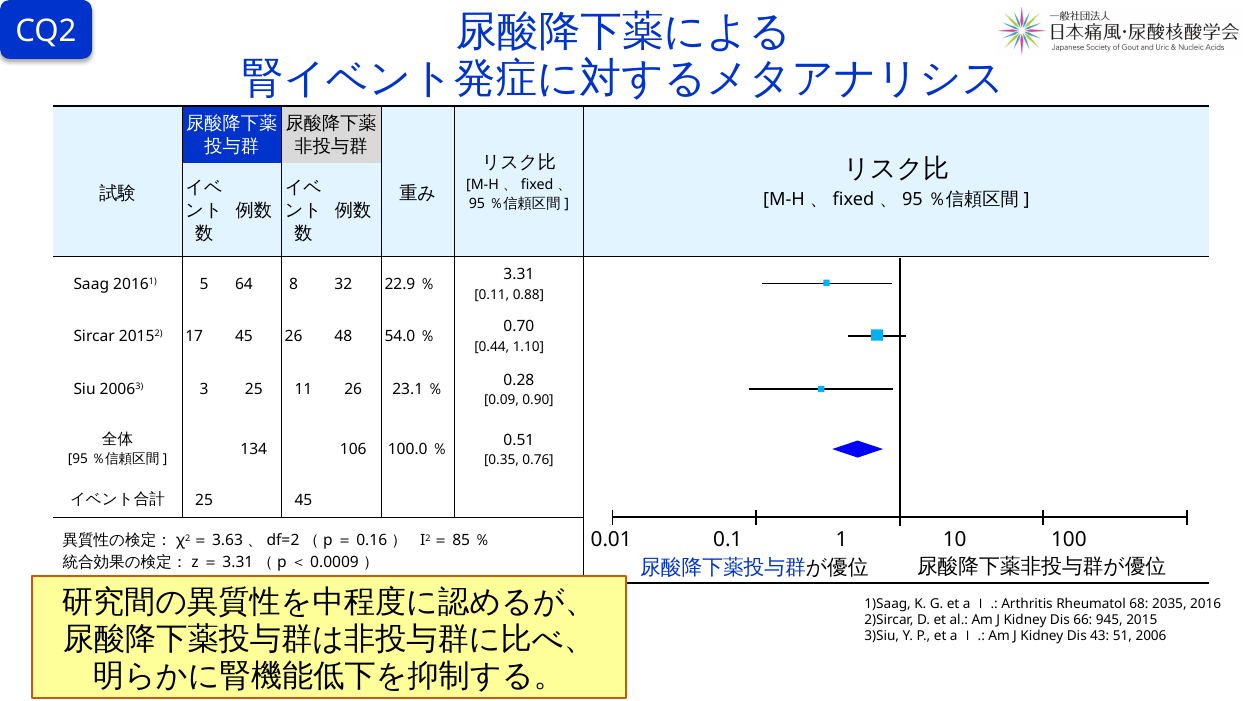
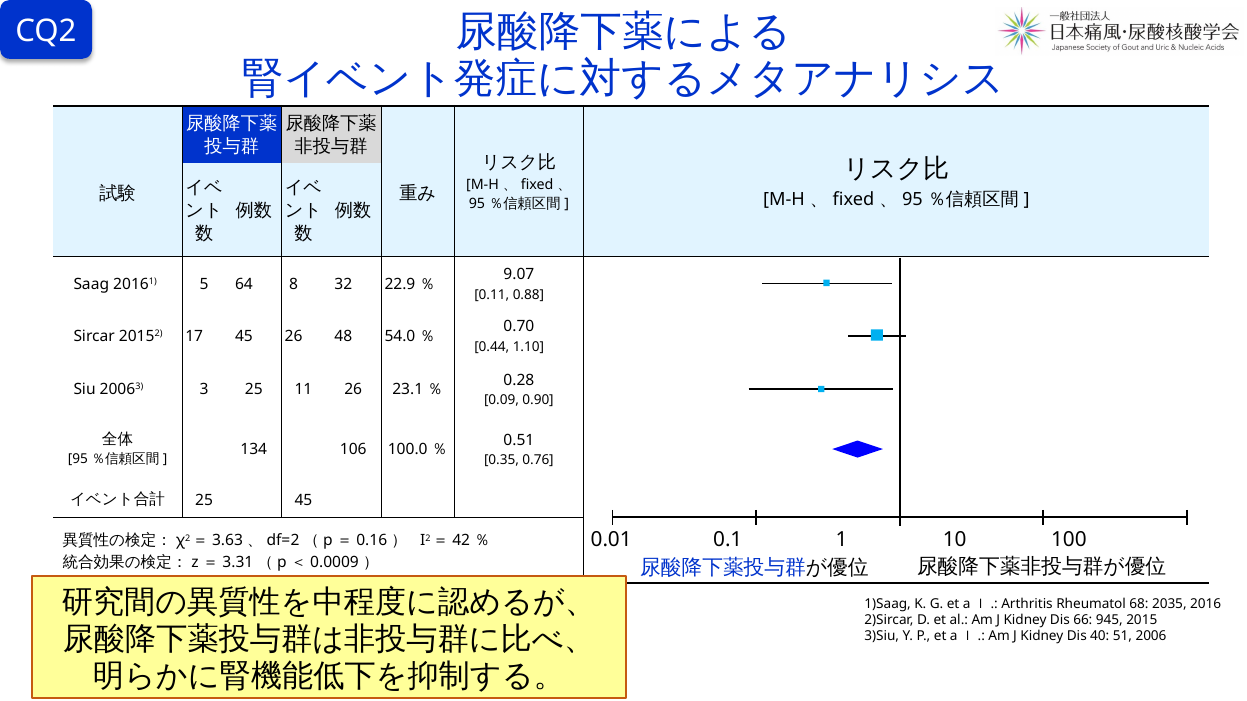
3.31 at (519, 275): 3.31 -> 9.07
85: 85 -> 42
43: 43 -> 40
